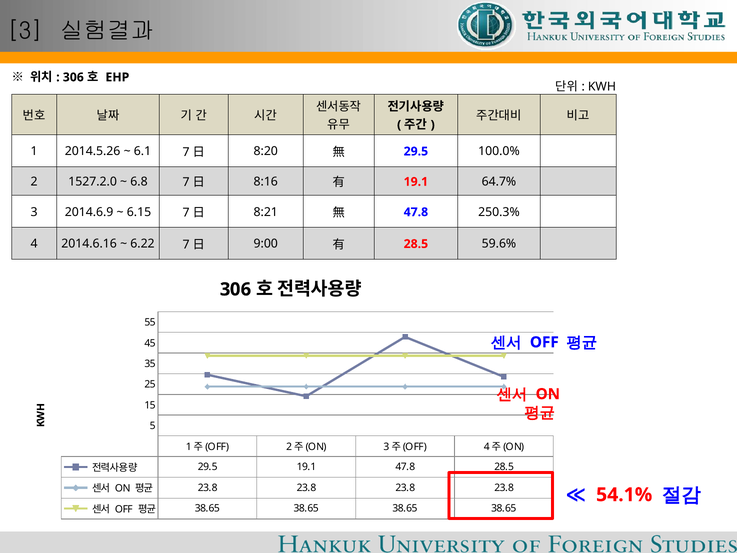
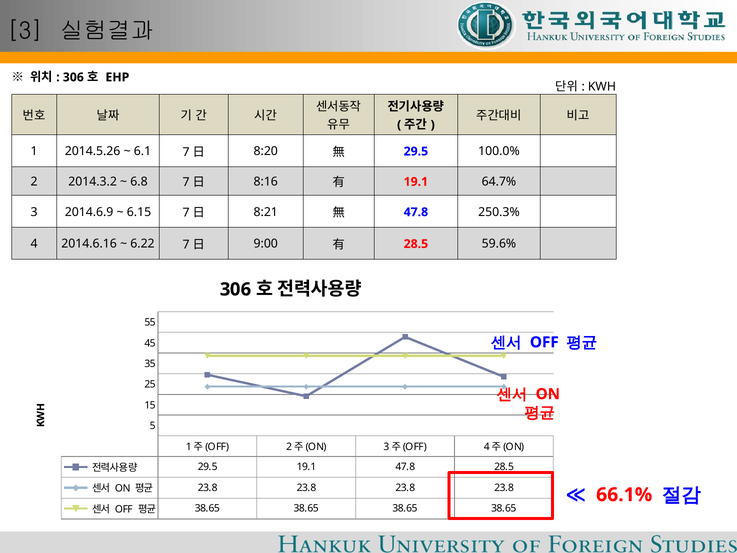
1527.2.0: 1527.2.0 -> 2014.3.2
54.1%: 54.1% -> 66.1%
